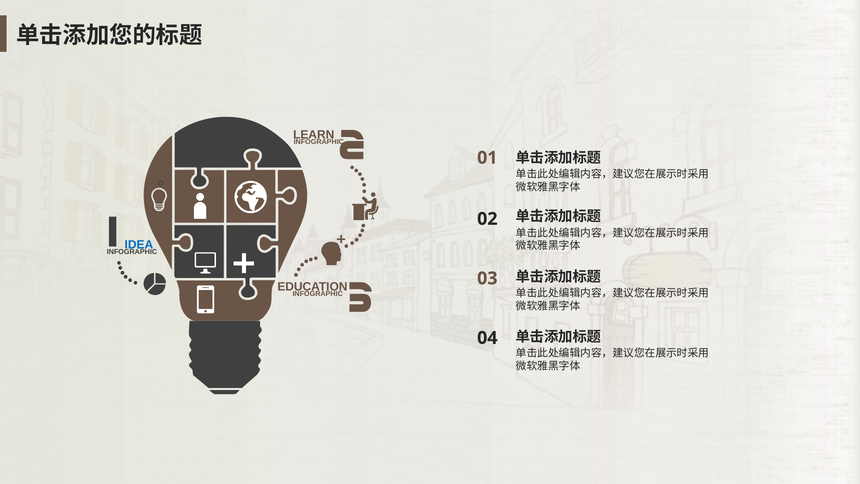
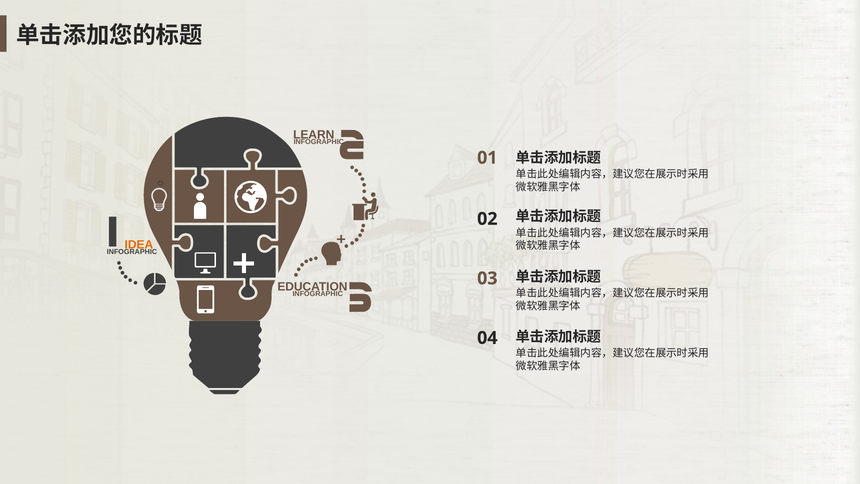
IDEA colour: blue -> orange
